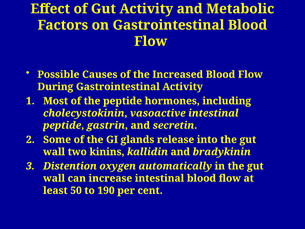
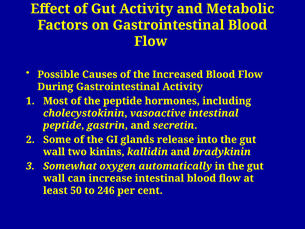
Distention: Distention -> Somewhat
190: 190 -> 246
